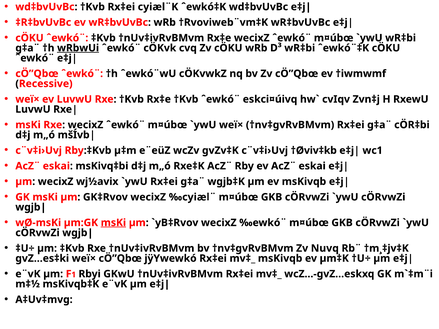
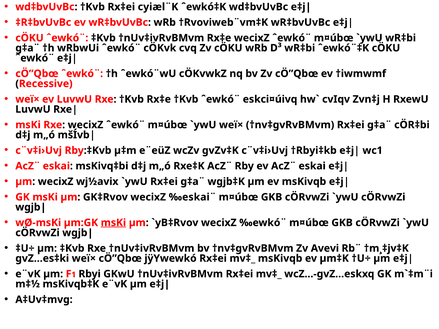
wRbwUi underline: present -> none
†Øviv‡kb: †Øviv‡kb -> †Rbyi‡kb
‰cyiæl¨: ‰cyiæl¨ -> ‰eskai¨
Nuvq: Nuvq -> Avevi
